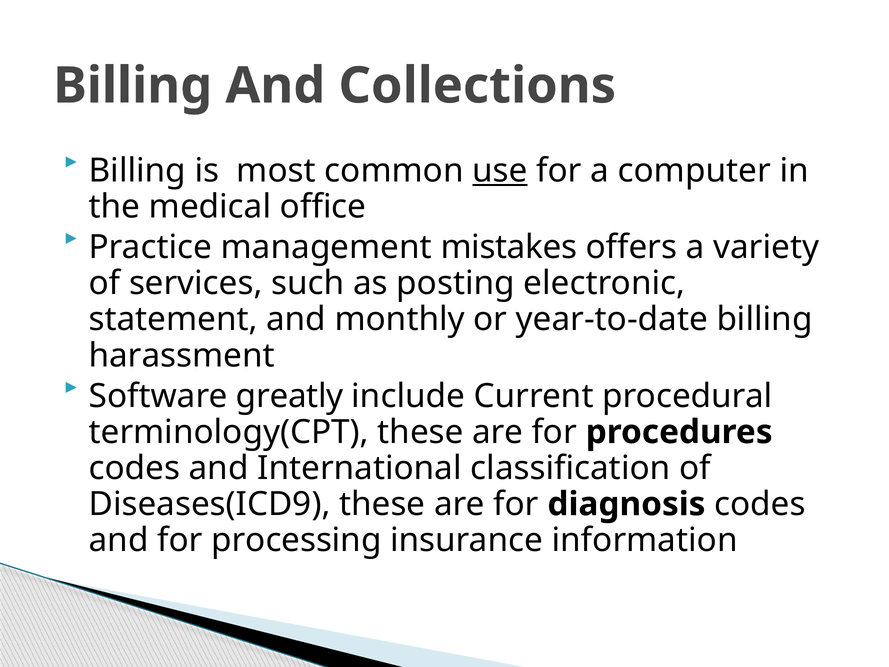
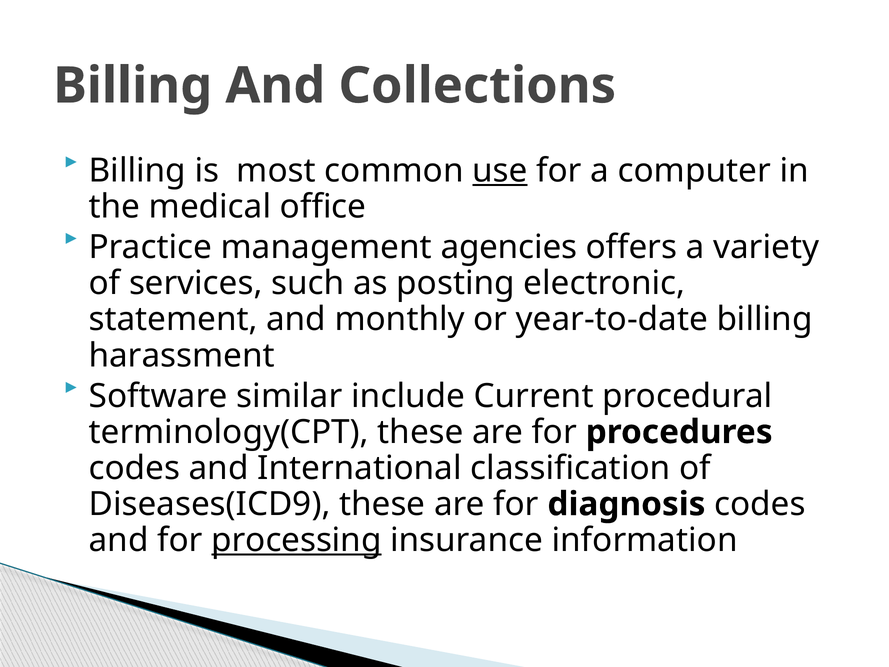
mistakes: mistakes -> agencies
greatly: greatly -> similar
processing underline: none -> present
